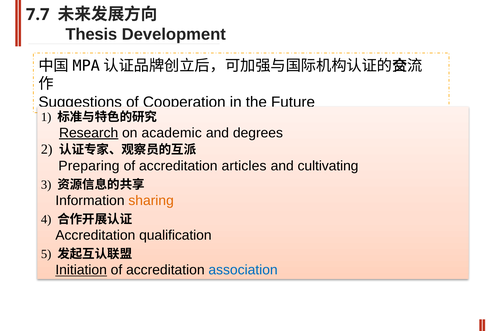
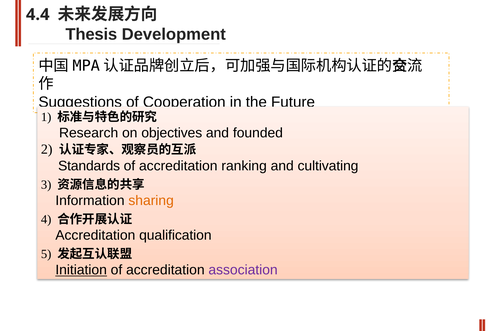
7.7: 7.7 -> 4.4
Research underline: present -> none
academic: academic -> objectives
degrees: degrees -> founded
Preparing: Preparing -> Standards
articles: articles -> ranking
association colour: blue -> purple
